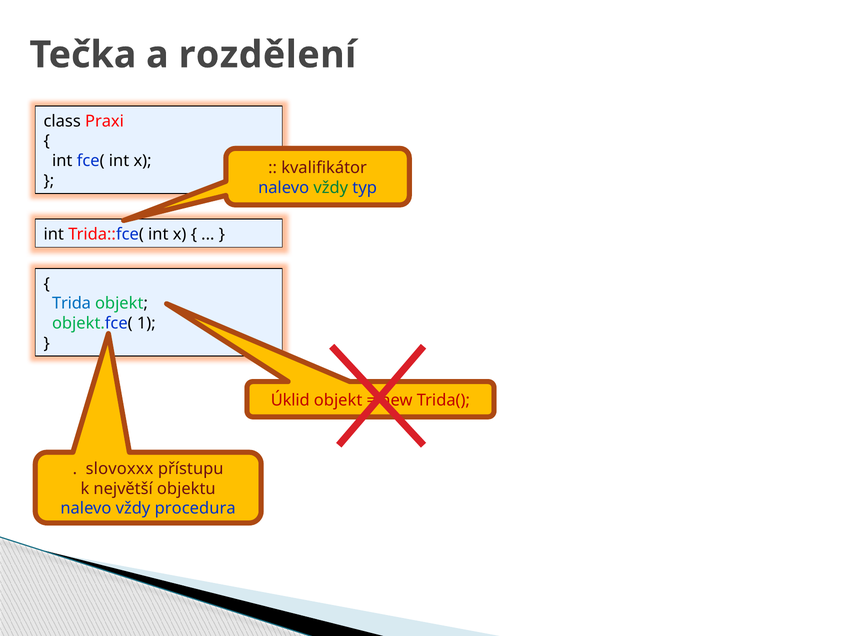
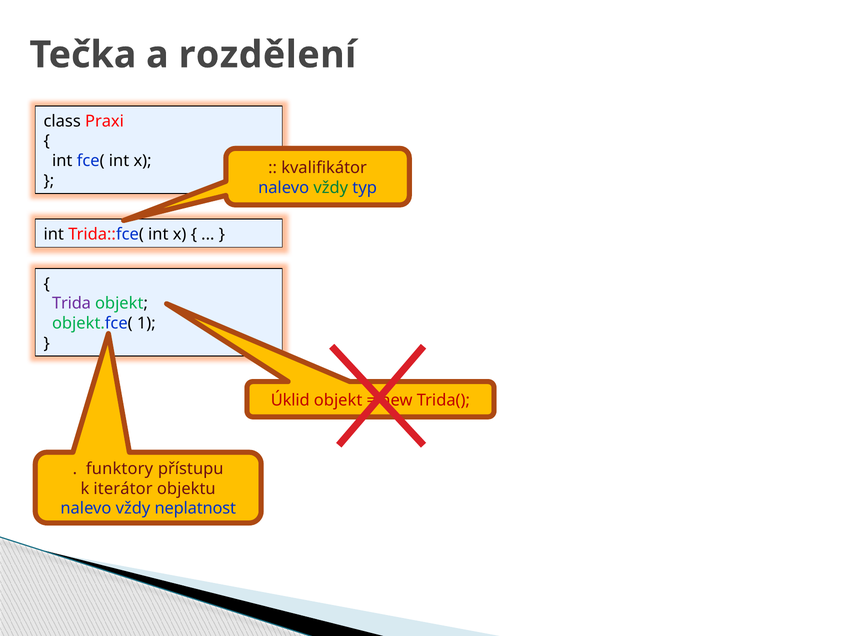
Trida colour: blue -> purple
slovoxxx: slovoxxx -> funktory
největší: největší -> iterátor
procedura: procedura -> neplatnost
